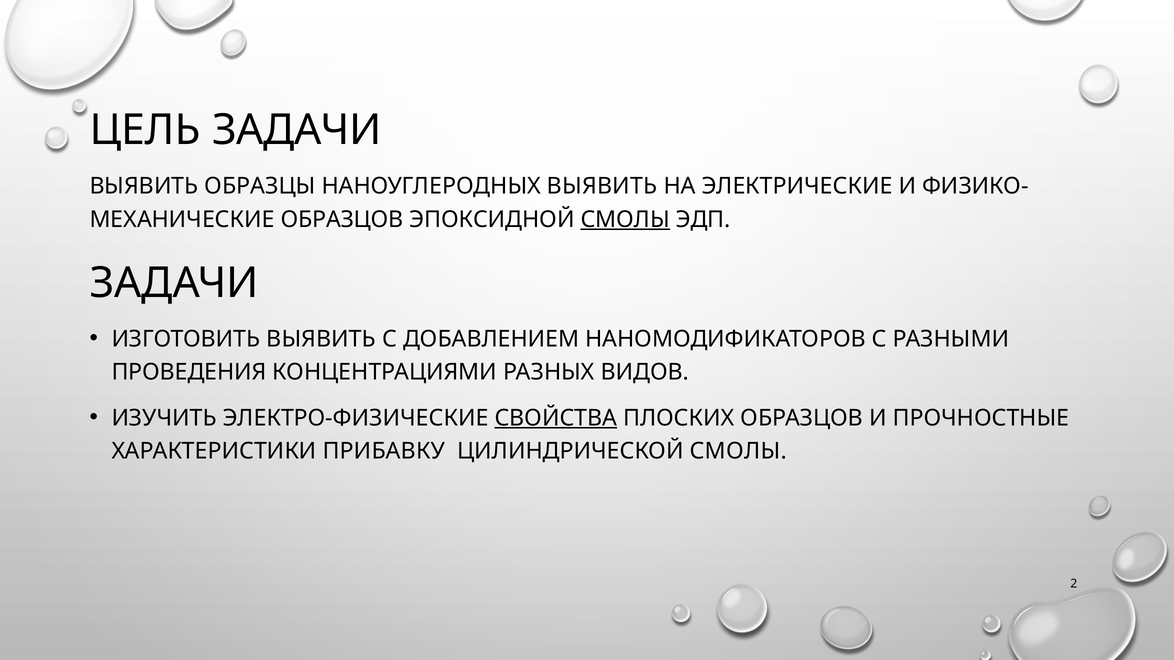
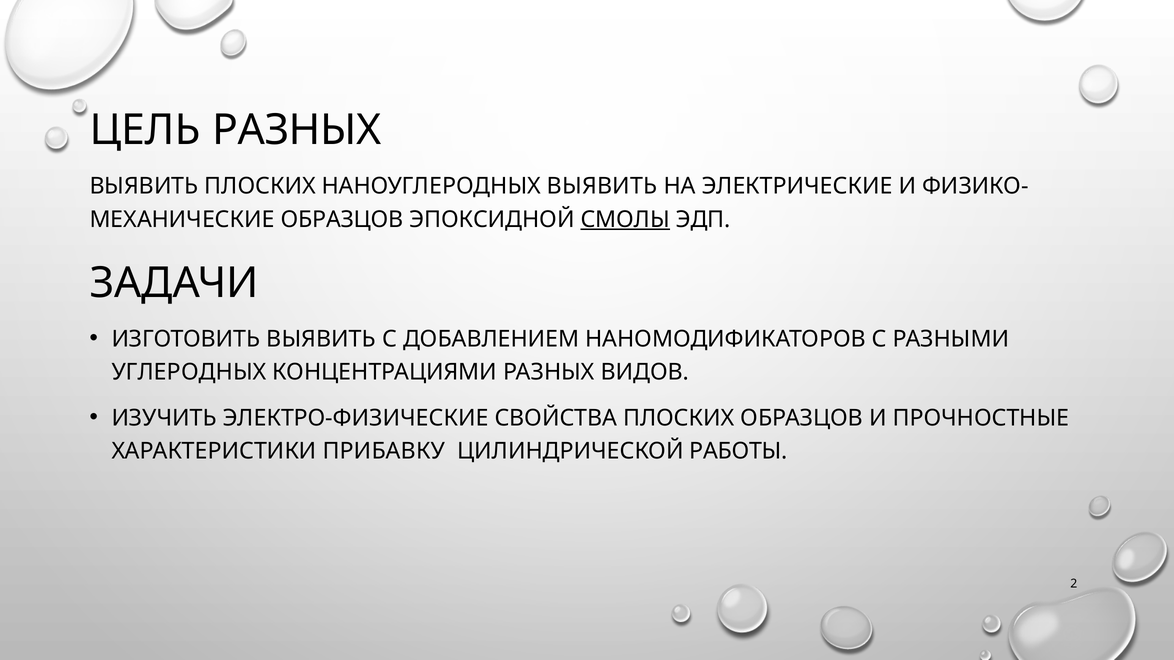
ЦЕЛЬ ЗАДАЧИ: ЗАДАЧИ -> РАЗНЫХ
ВЫЯВИТЬ ОБРАЗЦЫ: ОБРАЗЦЫ -> ПЛОСКИХ
ПРОВЕДЕНИЯ: ПРОВЕДЕНИЯ -> УГЛЕРОДНЫХ
СВОЙСТВА underline: present -> none
ЦИЛИНДРИЧЕСКОЙ СМОЛЫ: СМОЛЫ -> РАБОТЫ
